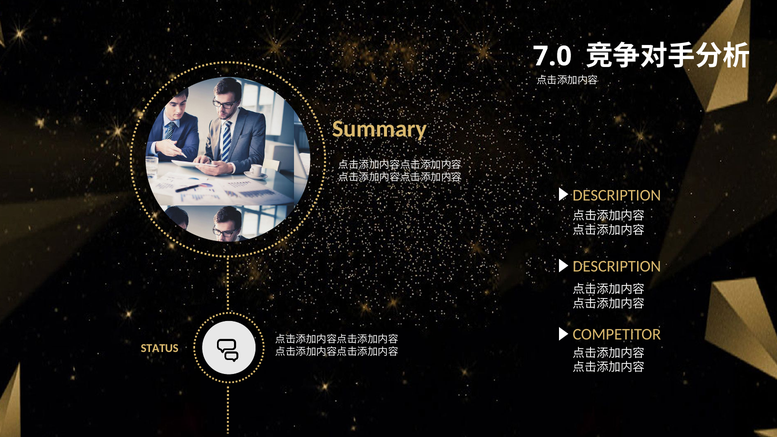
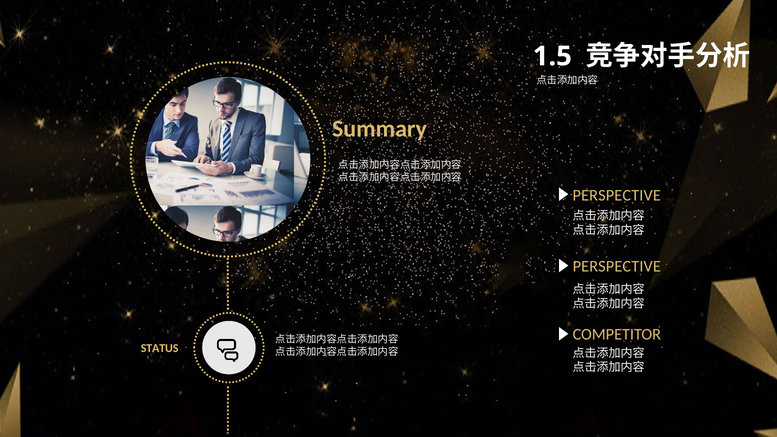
7.0: 7.0 -> 1.5
DESCRIPTION at (617, 195): DESCRIPTION -> PERSPECTIVE
DESCRIPTION at (617, 267): DESCRIPTION -> PERSPECTIVE
